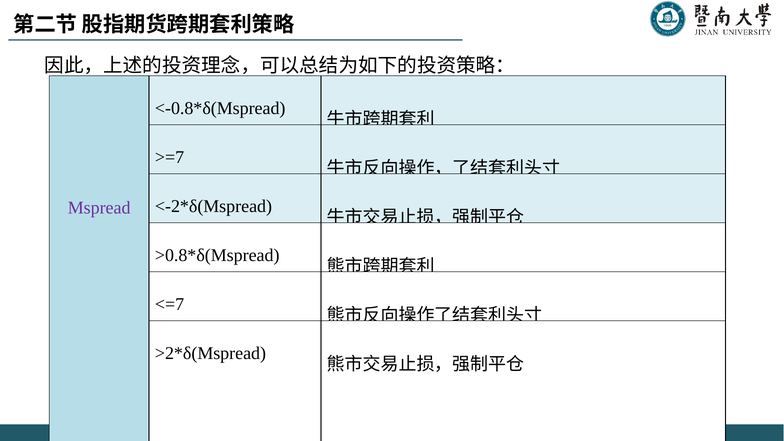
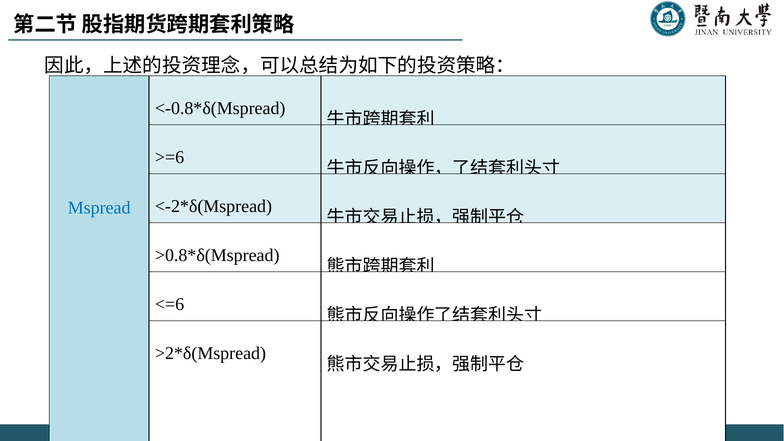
>=7: >=7 -> >=6
Mspread colour: purple -> blue
<=7: <=7 -> <=6
